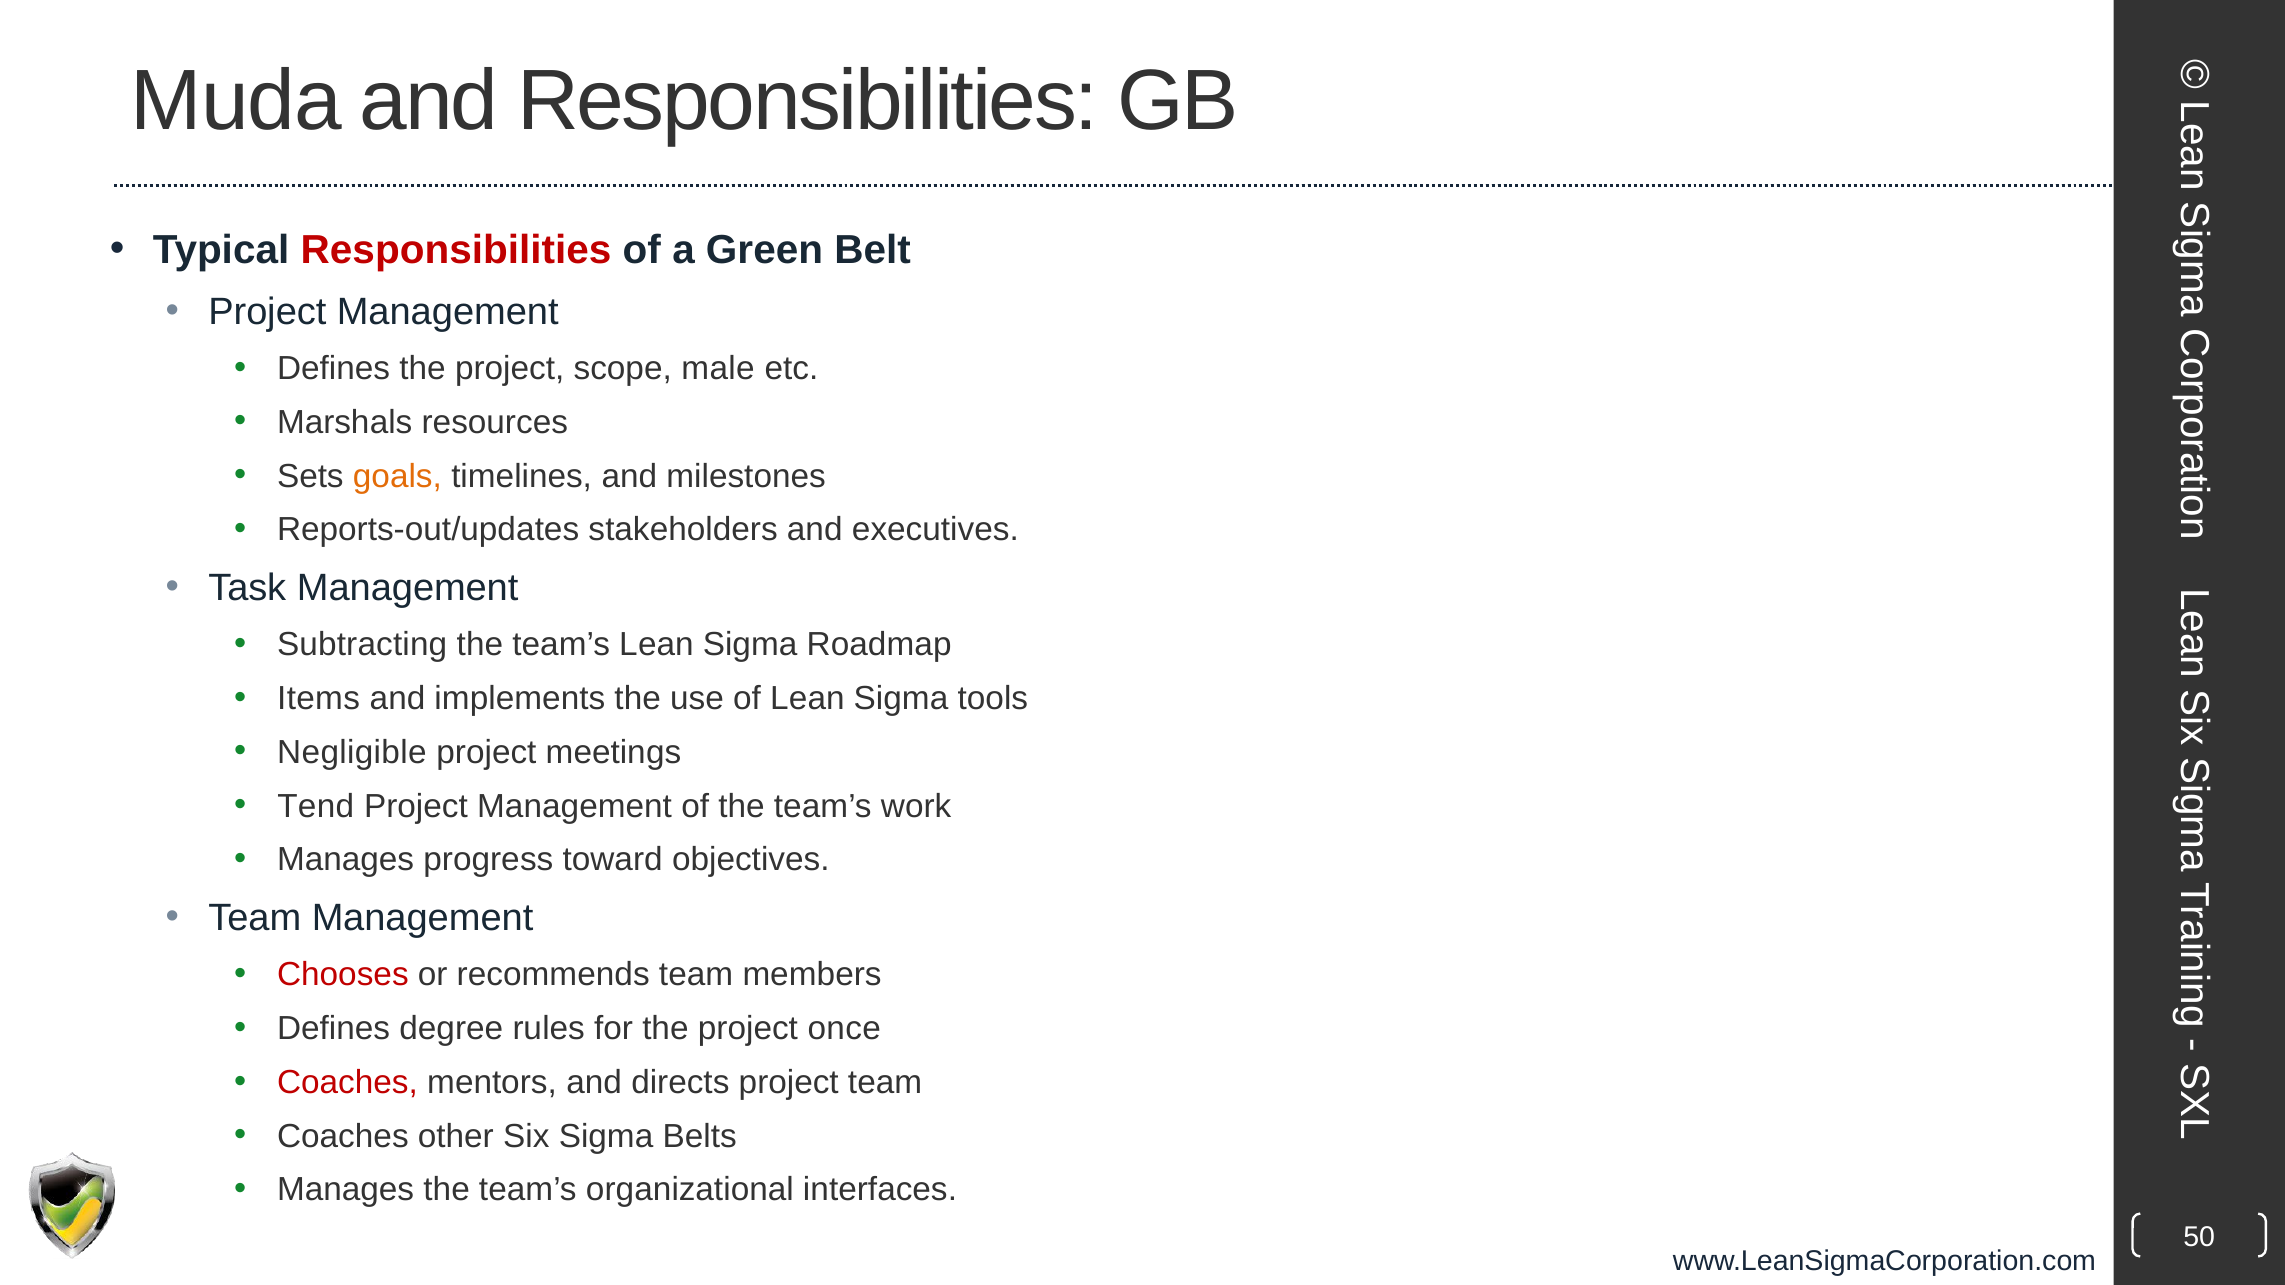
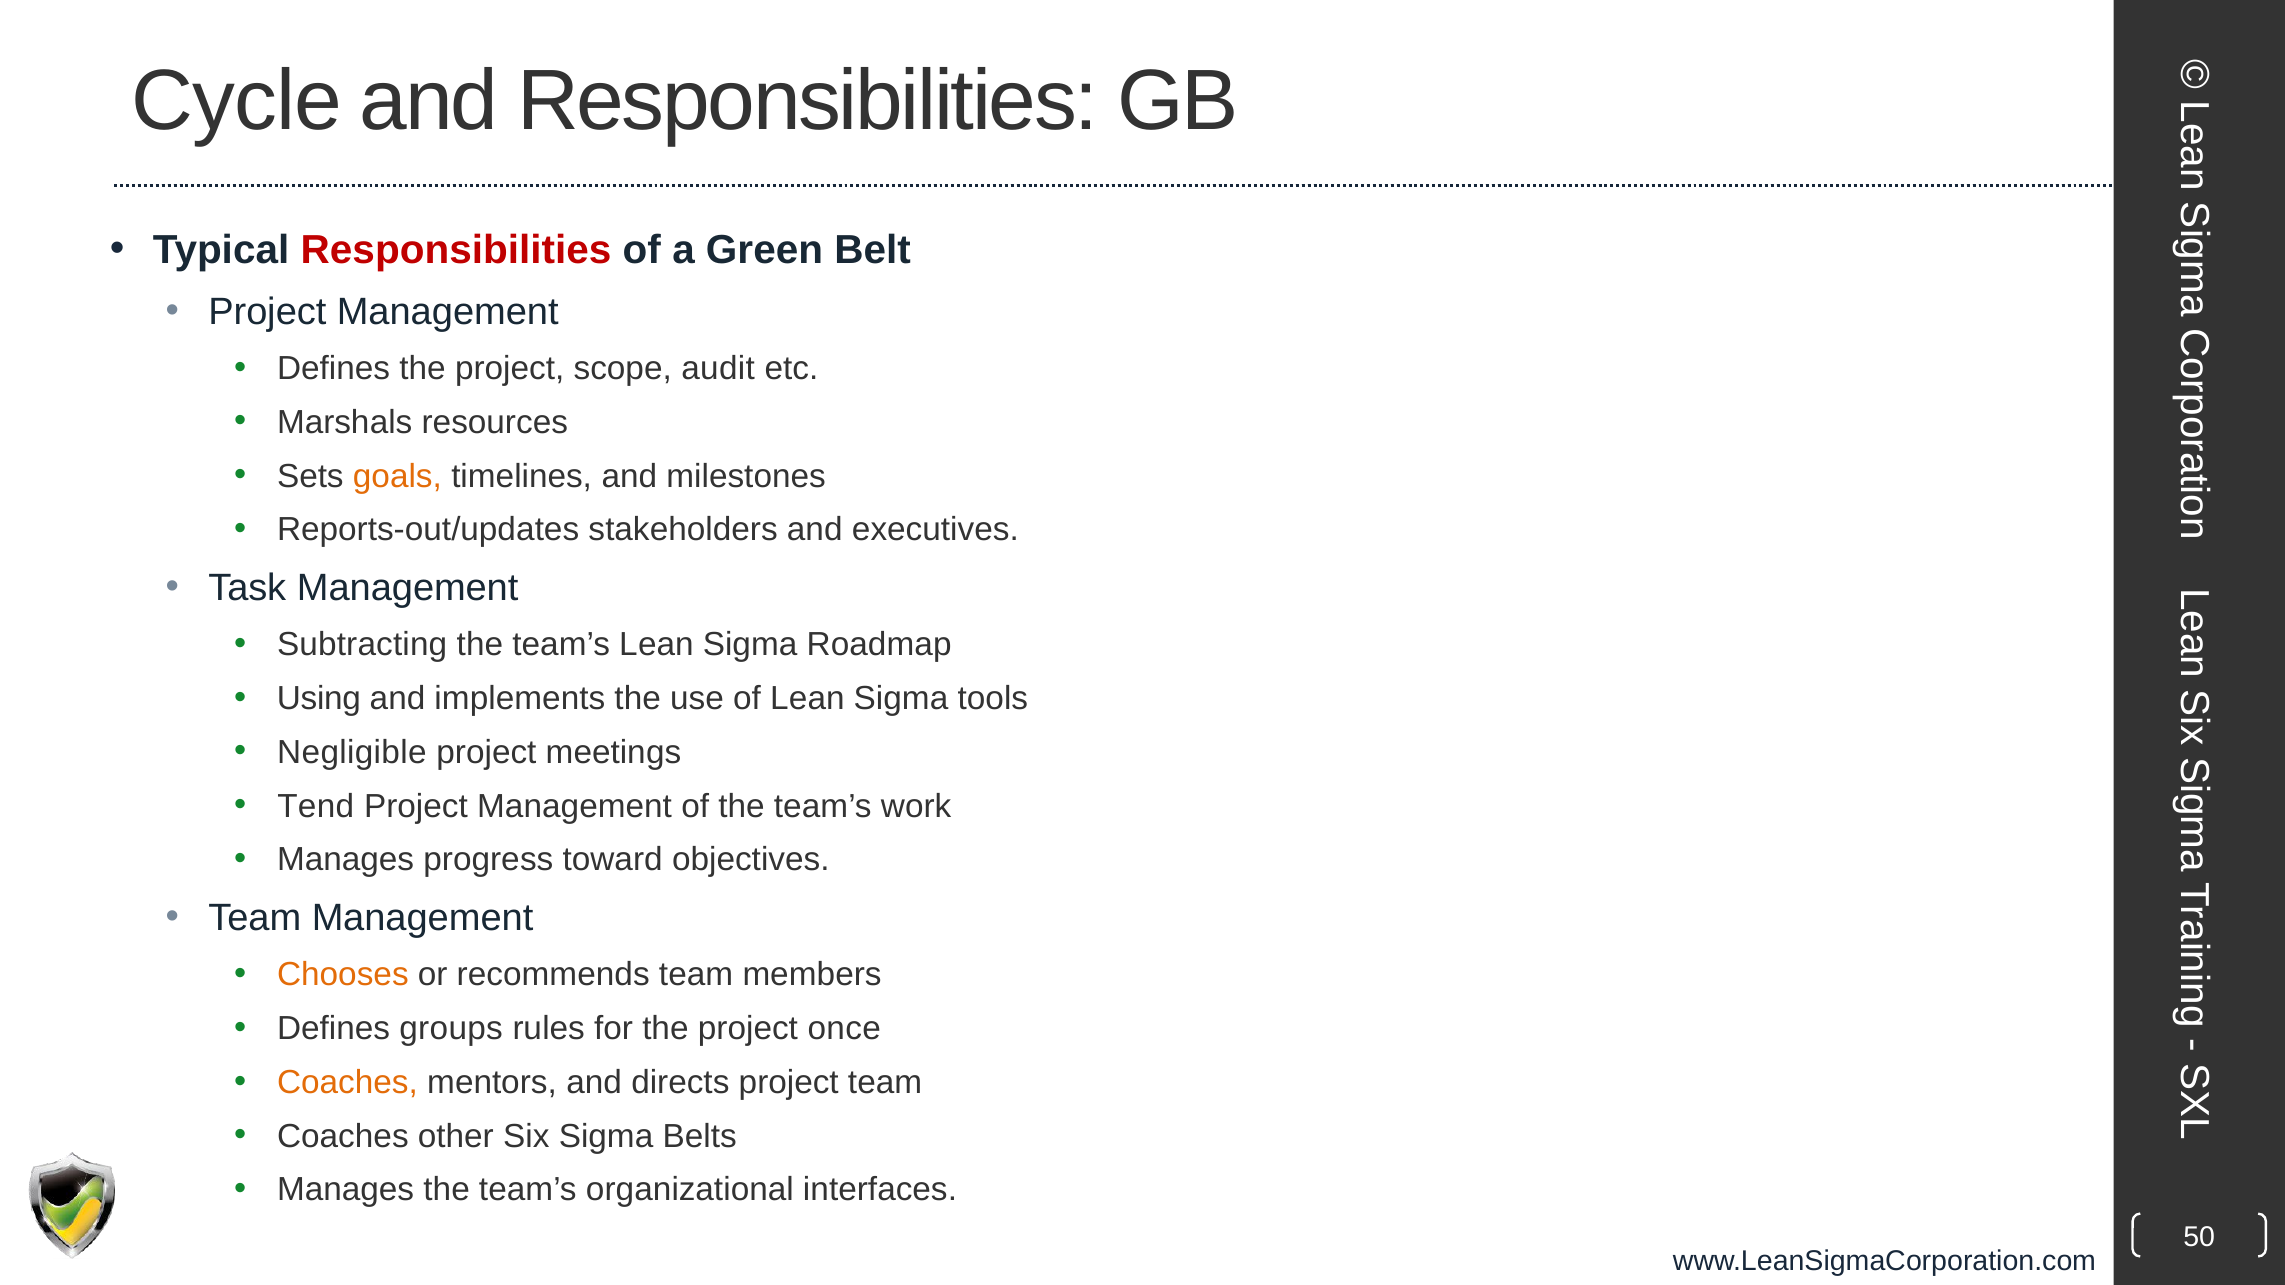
Muda: Muda -> Cycle
male: male -> audit
Items: Items -> Using
Chooses colour: red -> orange
degree: degree -> groups
Coaches at (347, 1083) colour: red -> orange
